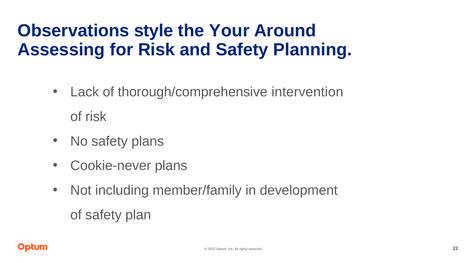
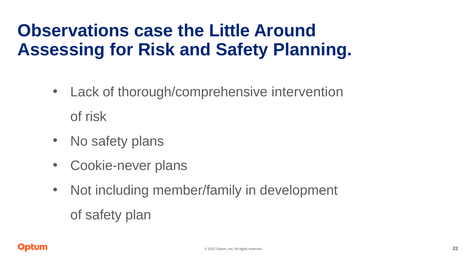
style: style -> case
Your: Your -> Little
